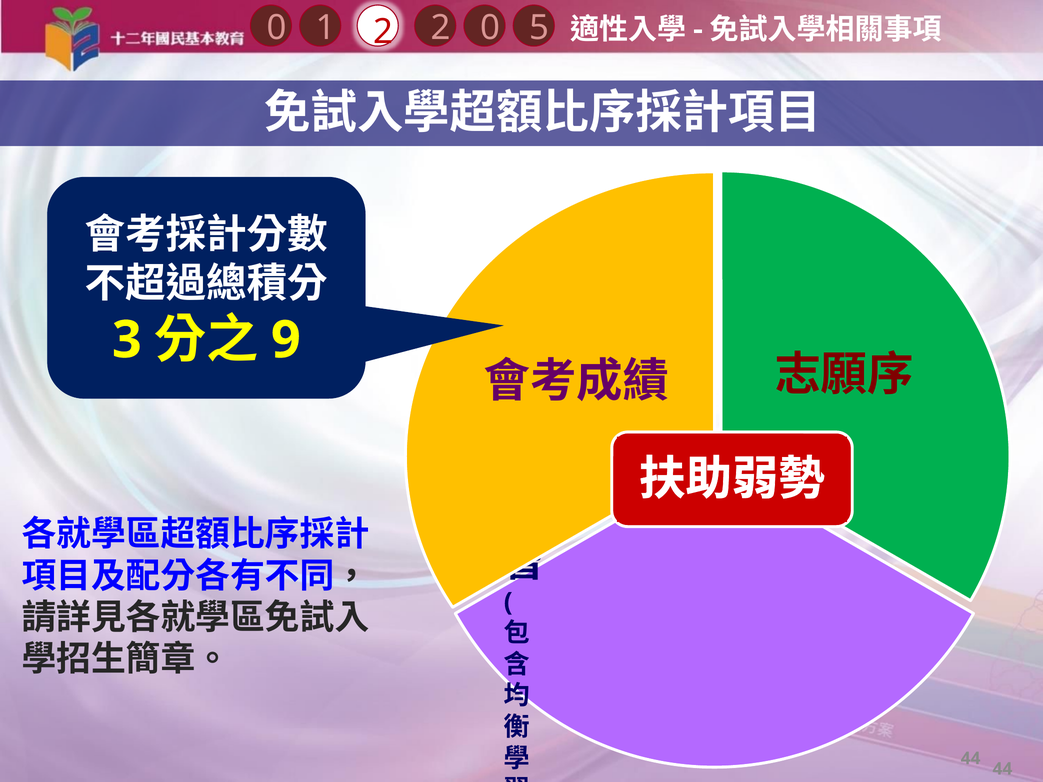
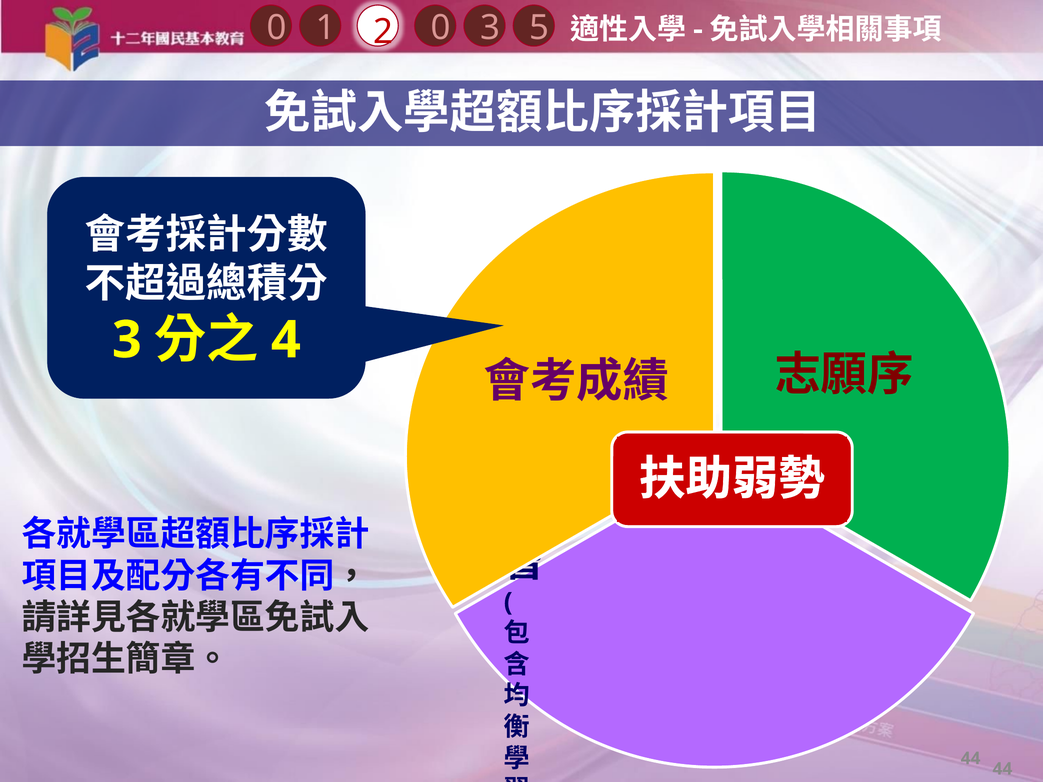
1 0: 0 -> 3
2 2: 2 -> 0
9: 9 -> 4
